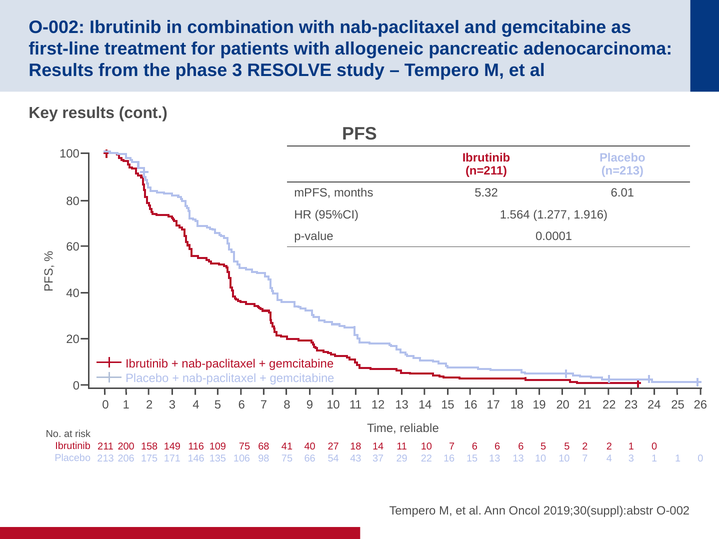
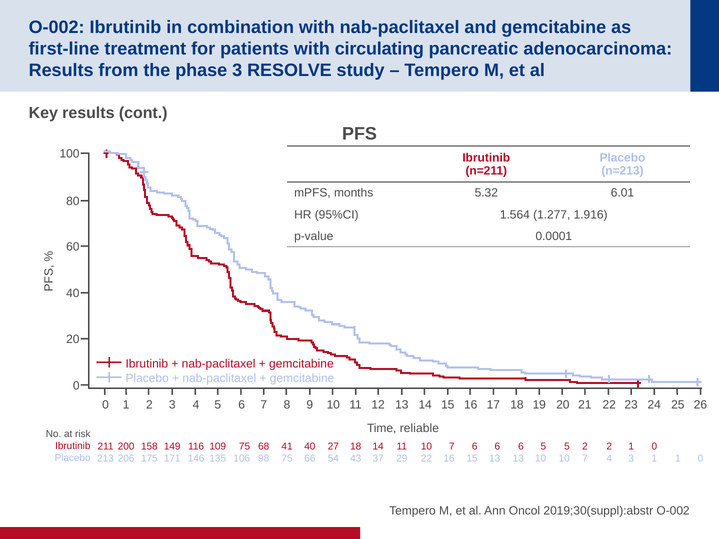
allogeneic: allogeneic -> circulating
